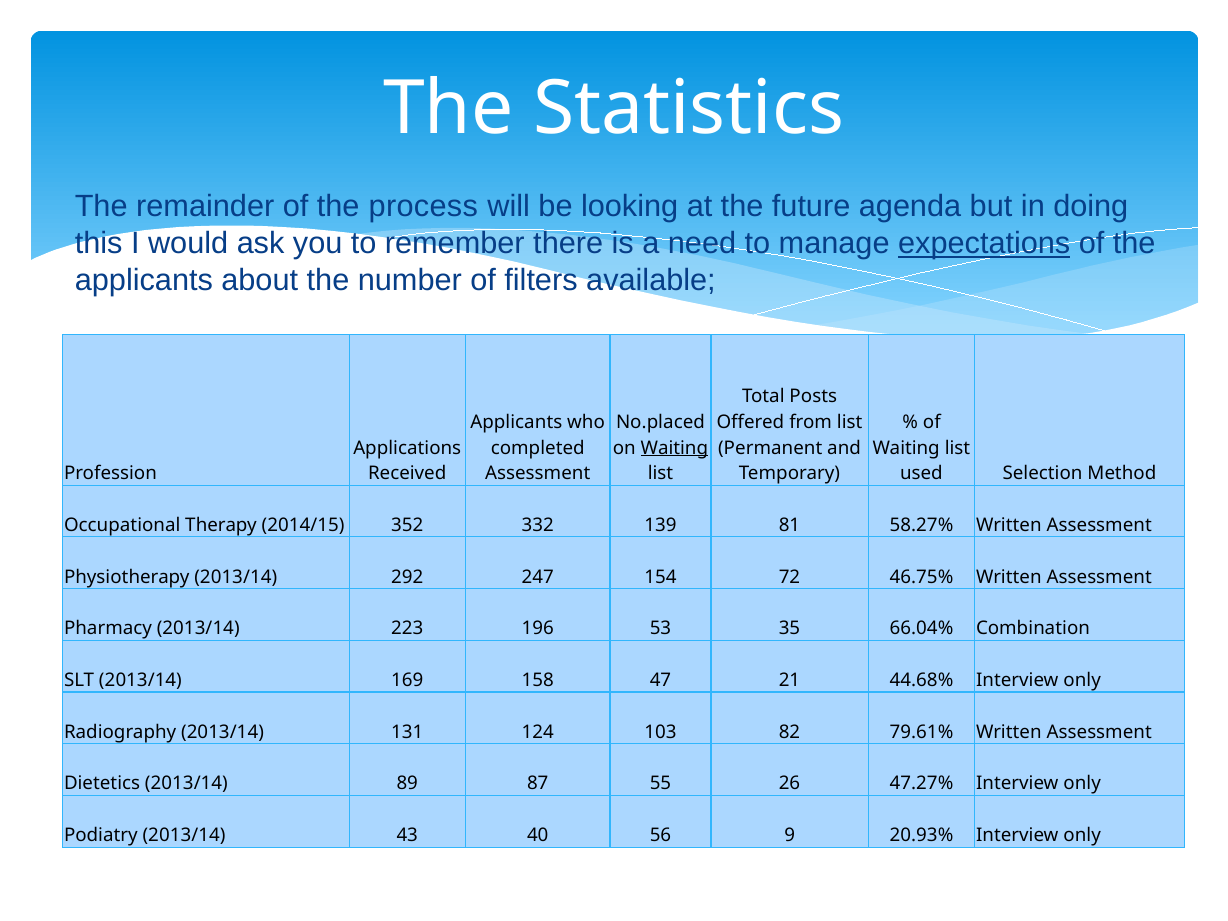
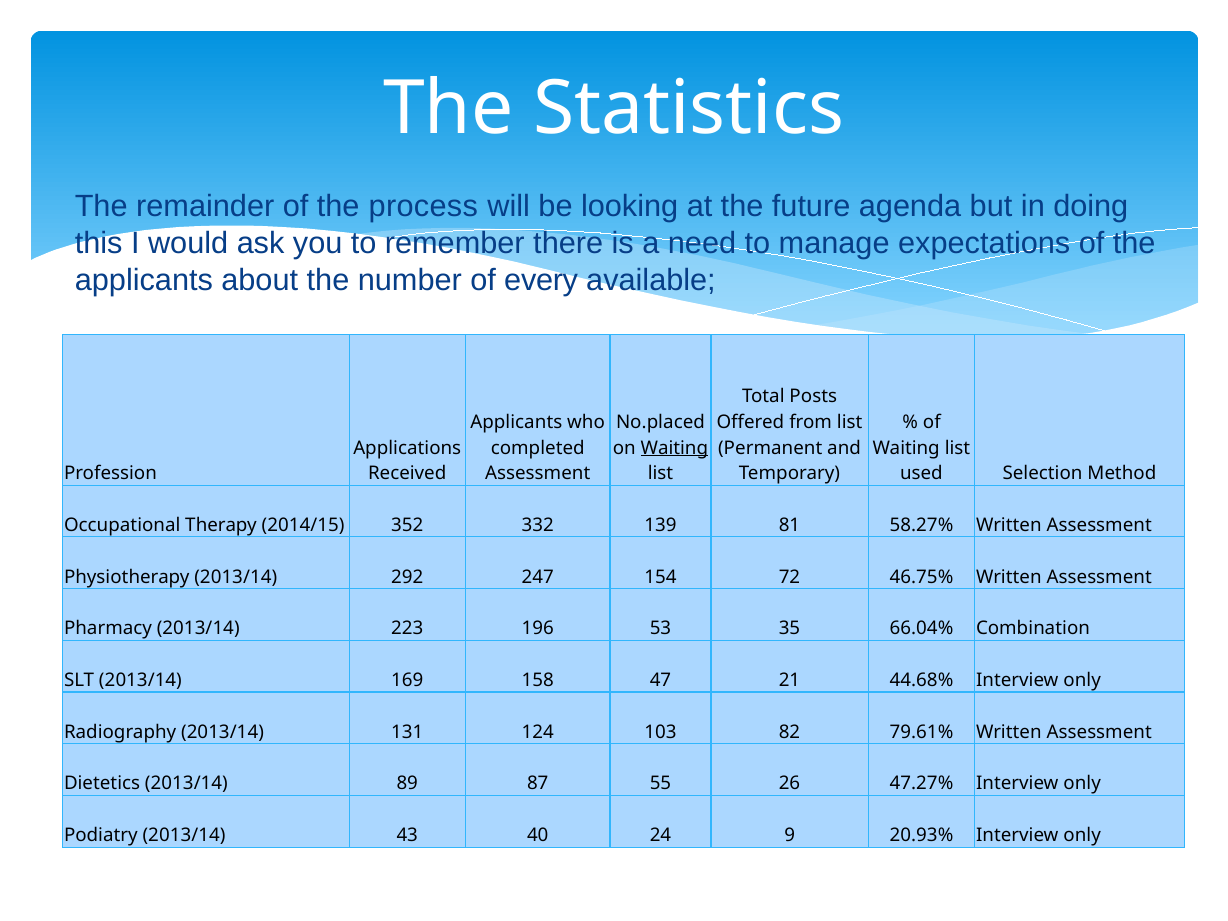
expectations underline: present -> none
filters: filters -> every
56: 56 -> 24
